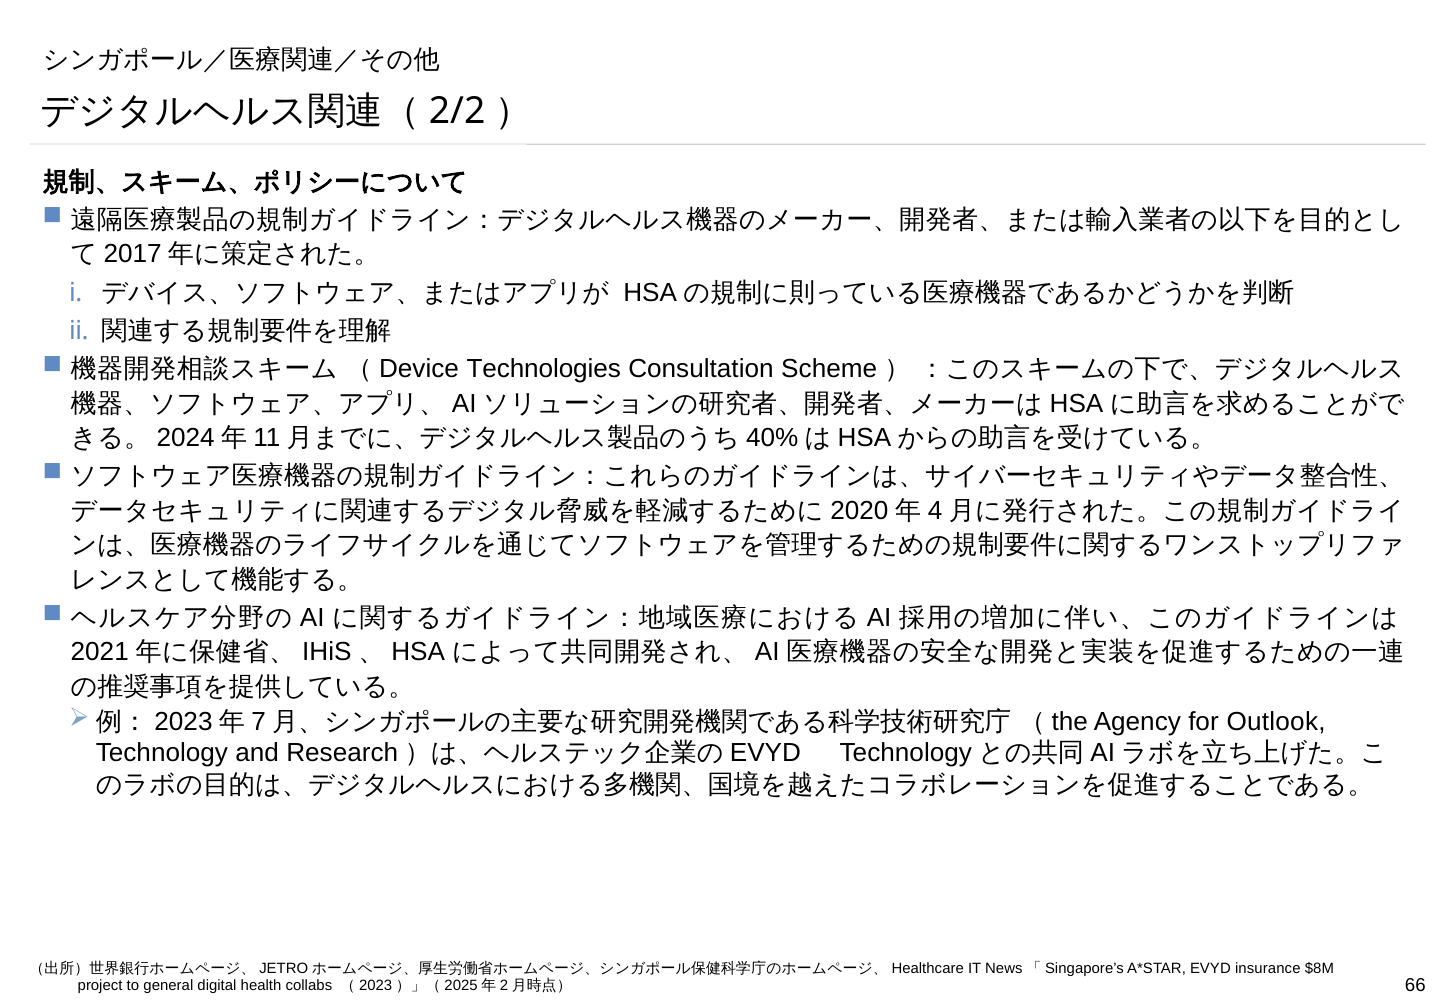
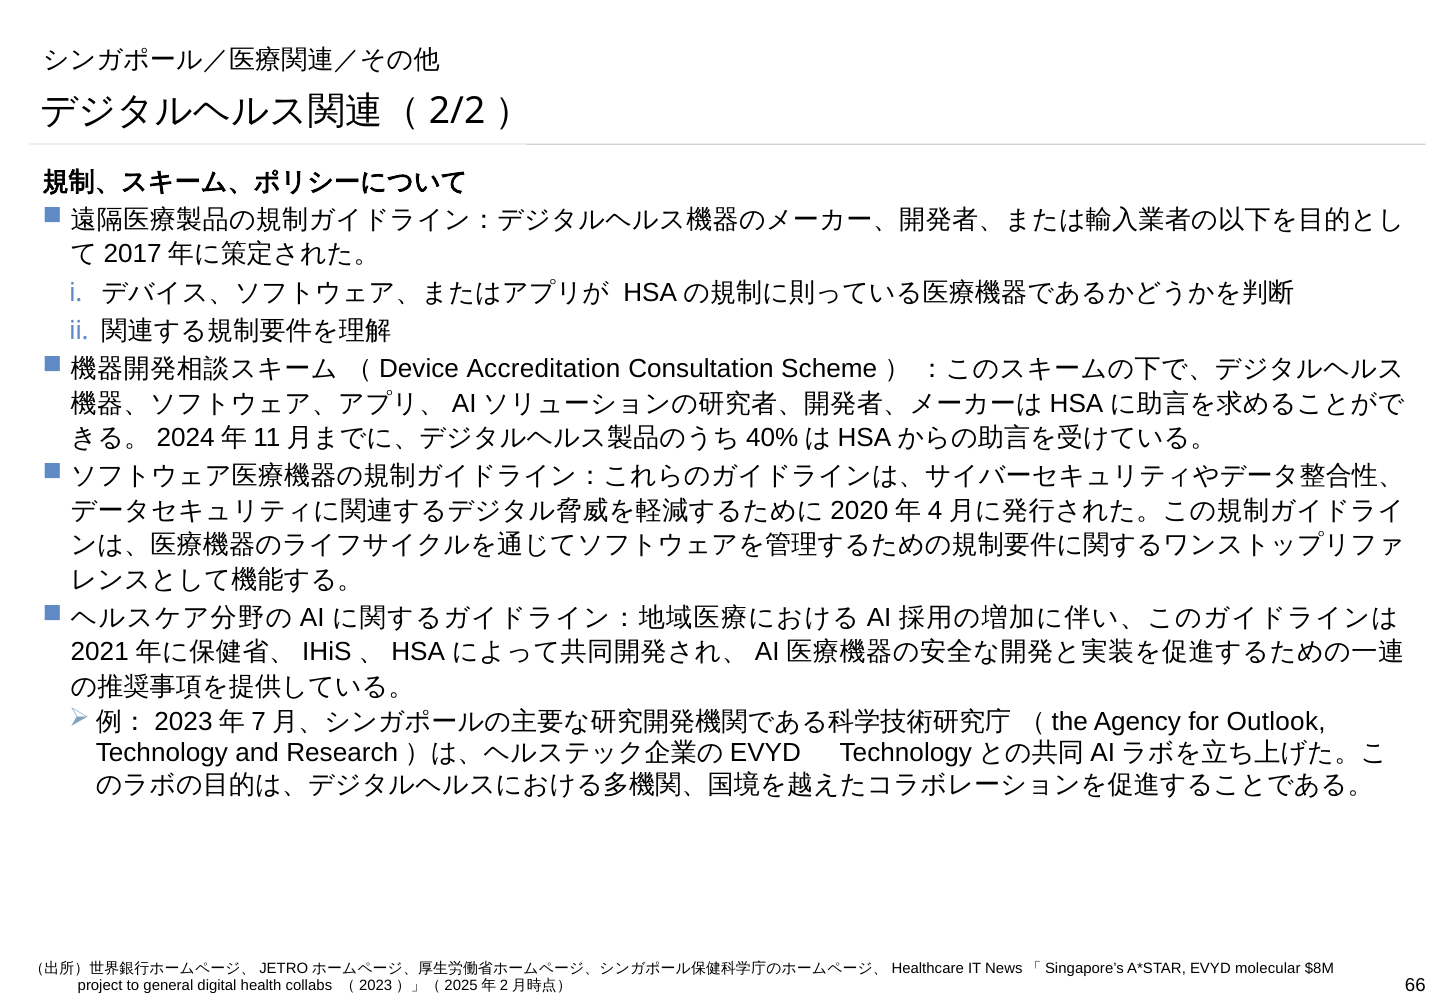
Technologies: Technologies -> Accreditation
insurance: insurance -> molecular
